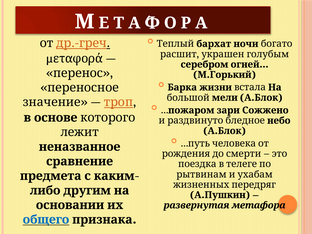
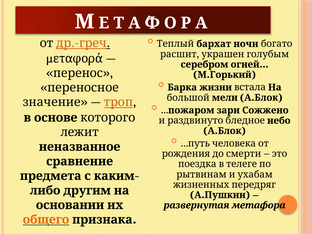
общего colour: blue -> orange
